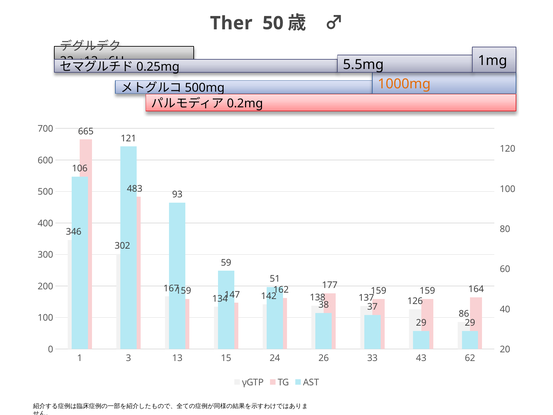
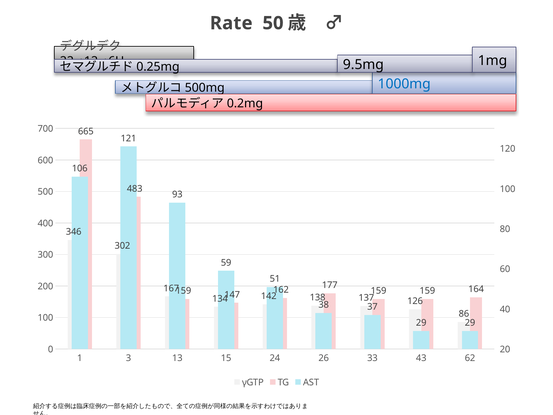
Ther: Ther -> Rate
5.5mg: 5.5mg -> 9.5mg
1000mg colour: orange -> blue
